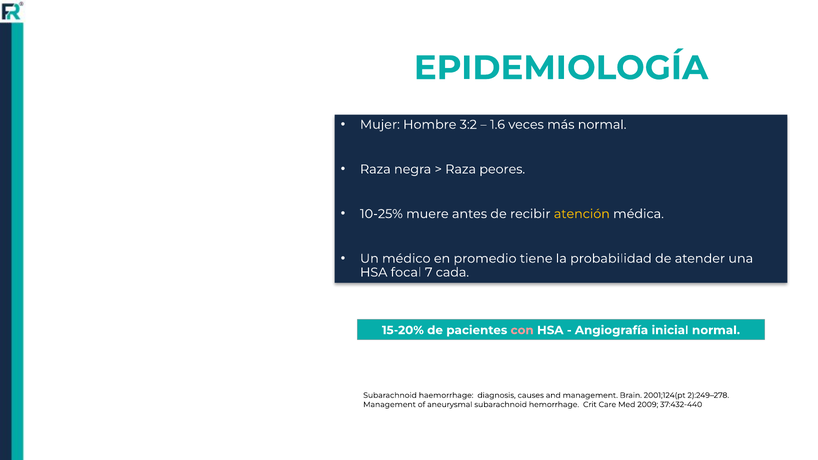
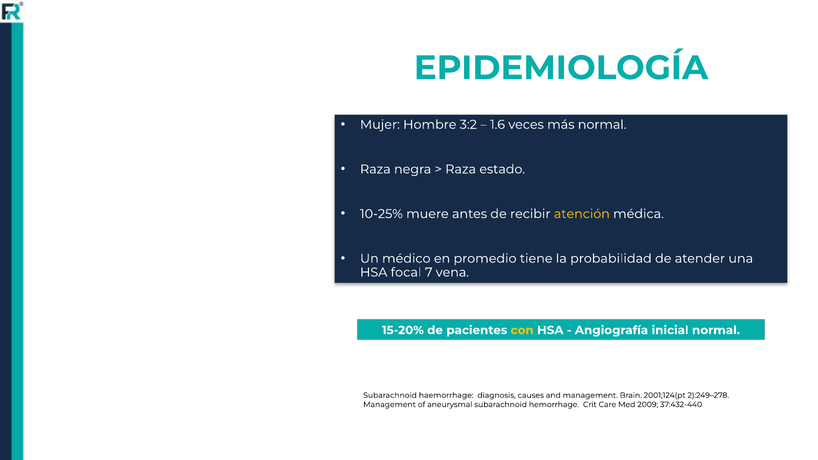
peores: peores -> estado
cada: cada -> vena
con colour: pink -> yellow
